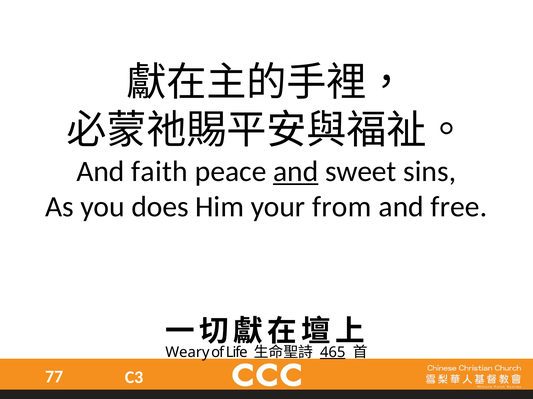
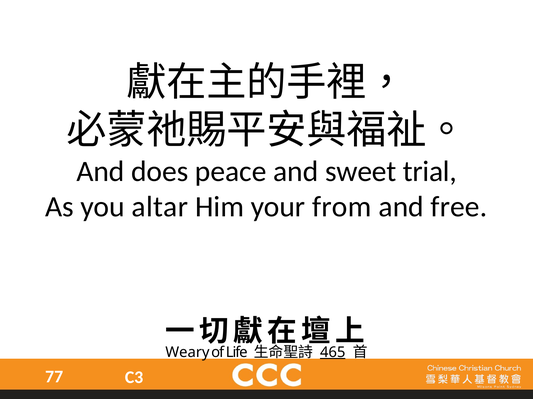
faith: faith -> does
and at (296, 172) underline: present -> none
sins: sins -> trial
does: does -> altar
